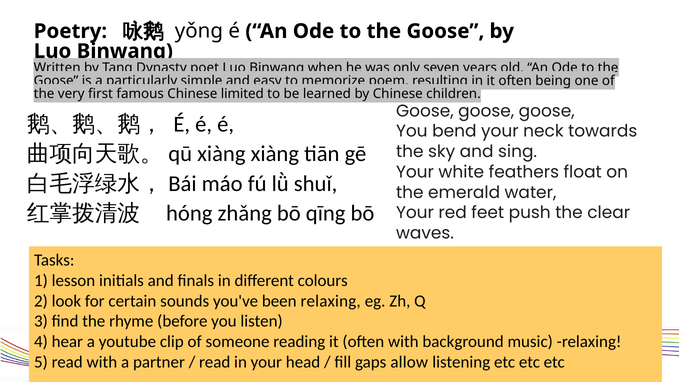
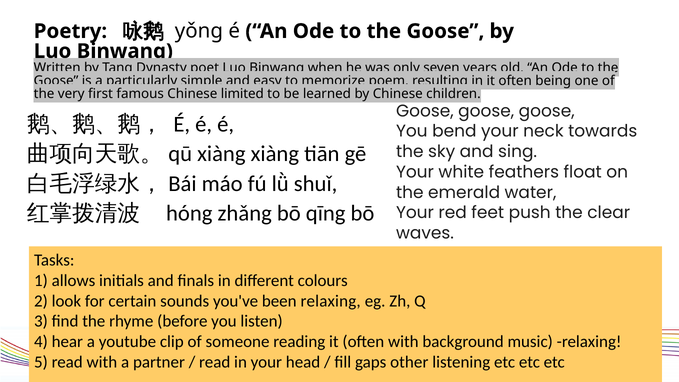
lesson: lesson -> allows
allow: allow -> other
